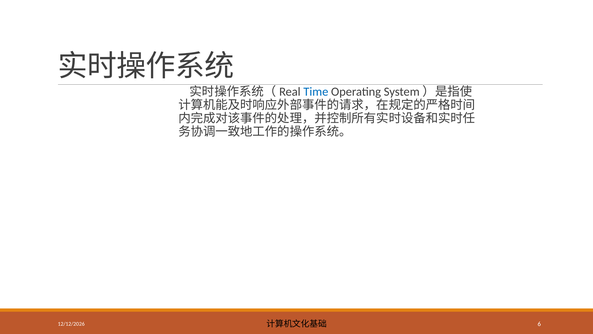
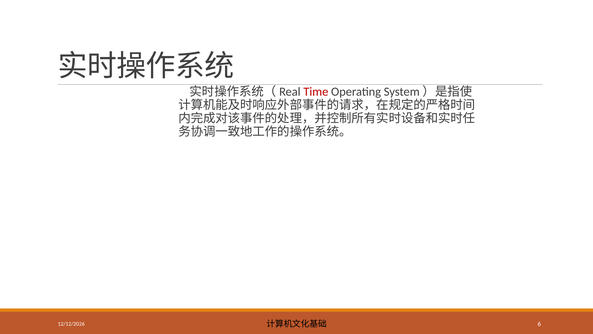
Time colour: blue -> red
